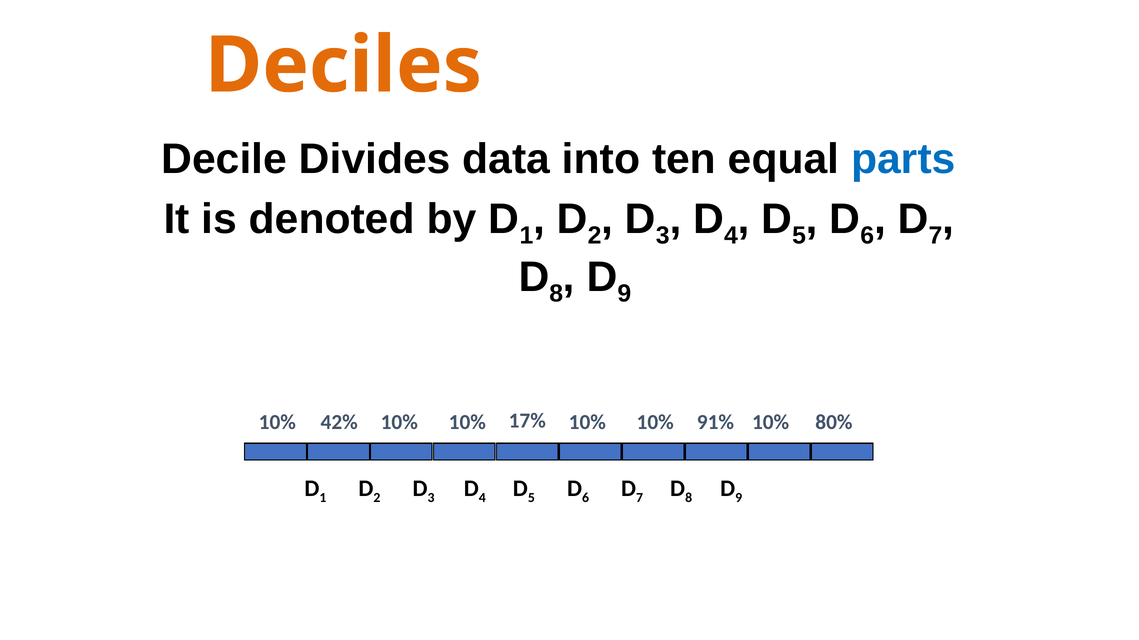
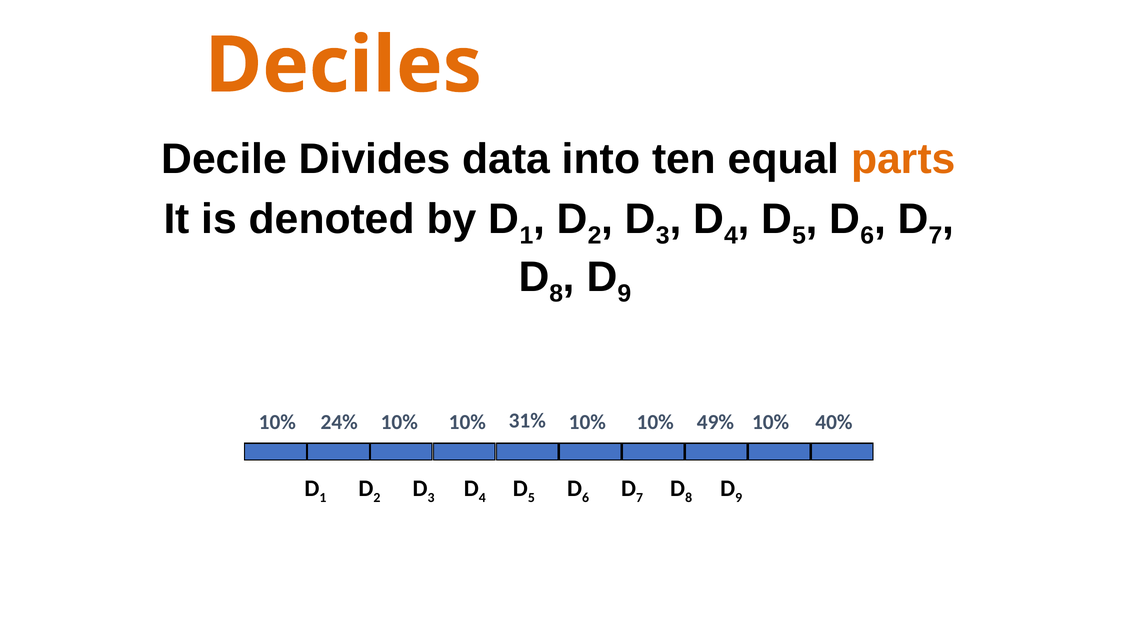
parts colour: blue -> orange
42%: 42% -> 24%
17%: 17% -> 31%
91%: 91% -> 49%
80%: 80% -> 40%
